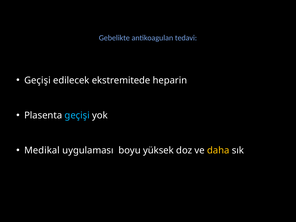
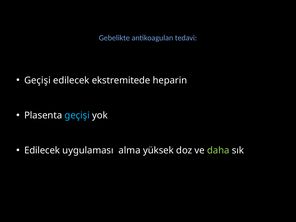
Medikal at (42, 150): Medikal -> Edilecek
boyu: boyu -> alma
daha colour: yellow -> light green
